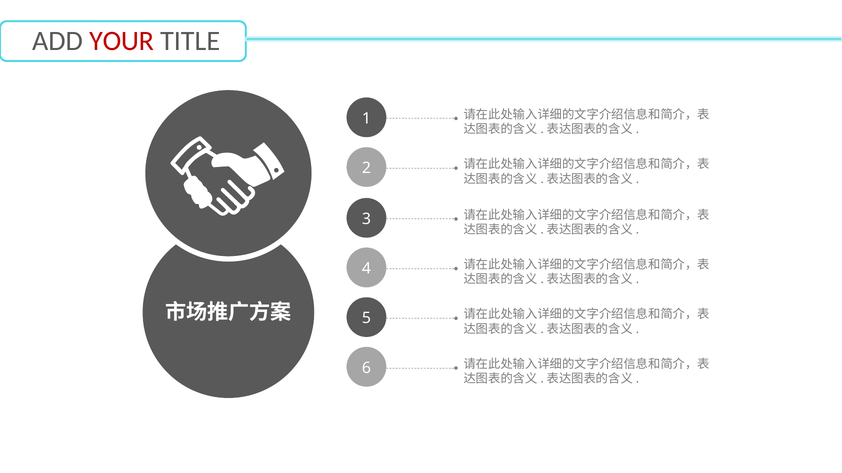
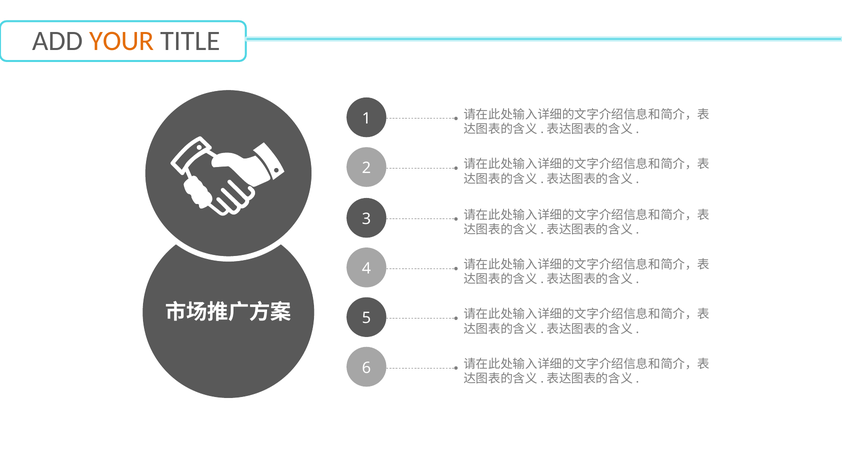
YOUR colour: red -> orange
